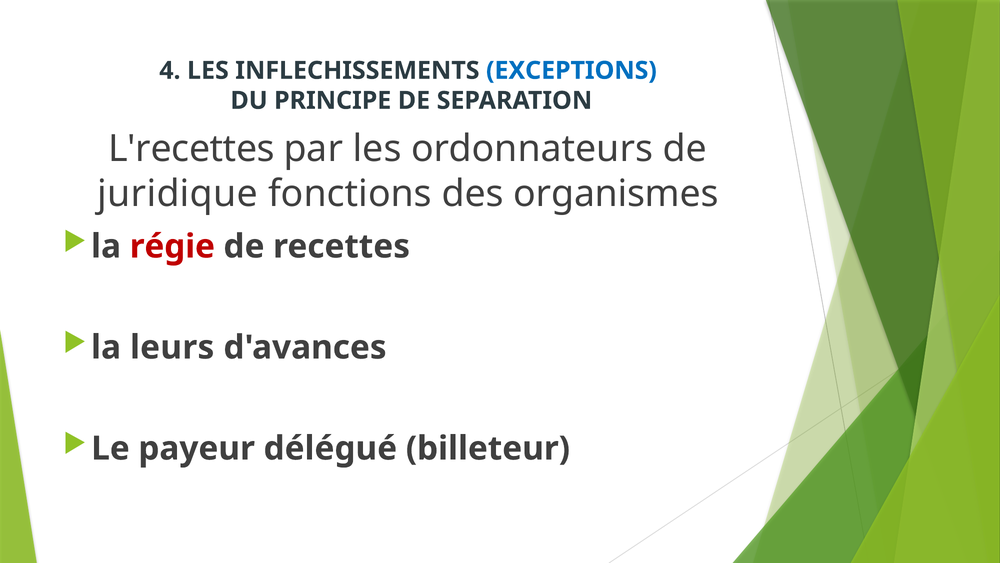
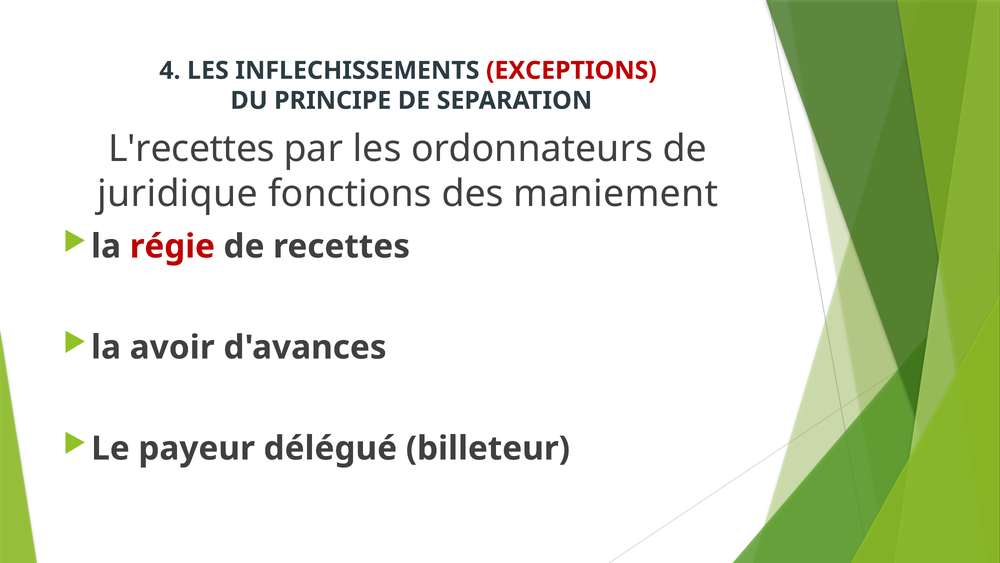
EXCEPTIONS colour: blue -> red
organismes: organismes -> maniement
leurs: leurs -> avoir
